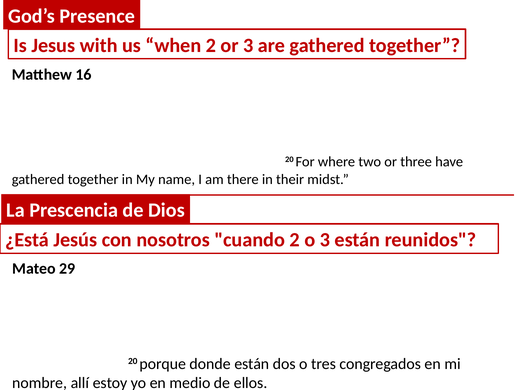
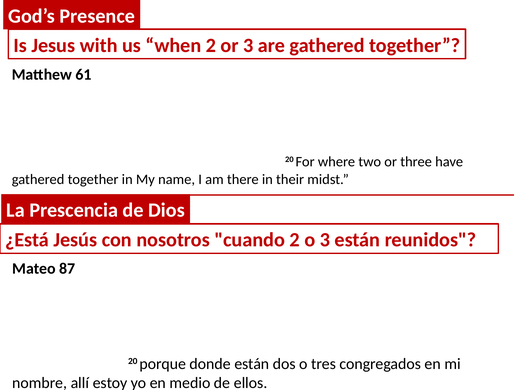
16: 16 -> 61
29: 29 -> 87
